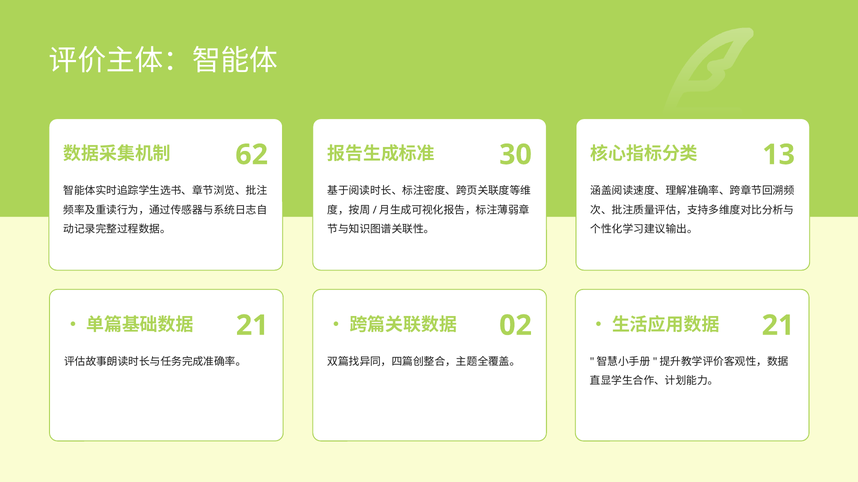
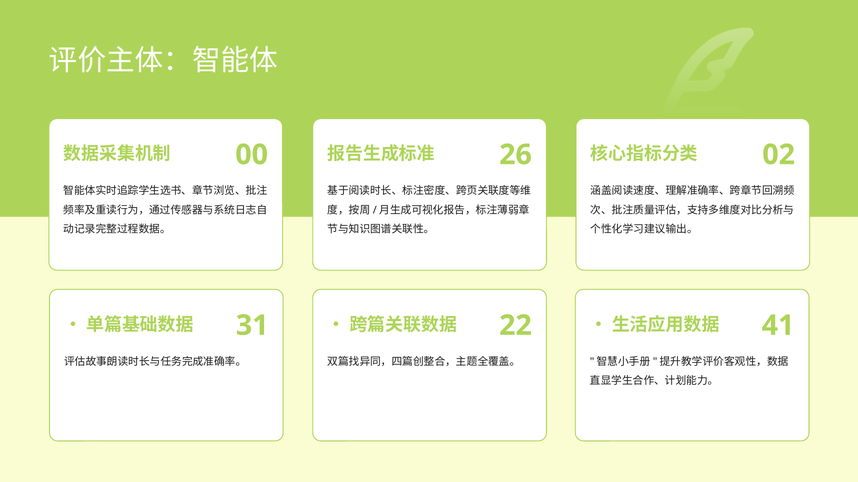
62: 62 -> 00
30: 30 -> 26
13: 13 -> 02
21 at (252, 326): 21 -> 31
02: 02 -> 22
21 at (778, 326): 21 -> 41
